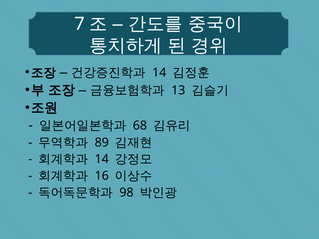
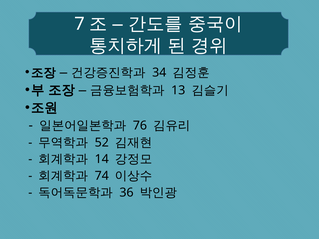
14 at (159, 73): 14 -> 34
68: 68 -> 76
89: 89 -> 52
16: 16 -> 74
98: 98 -> 36
